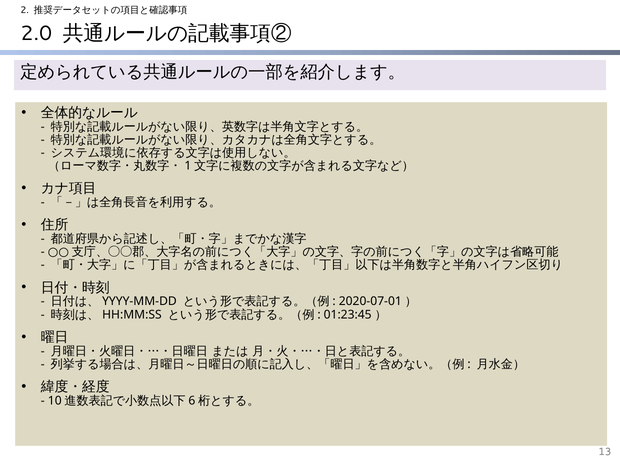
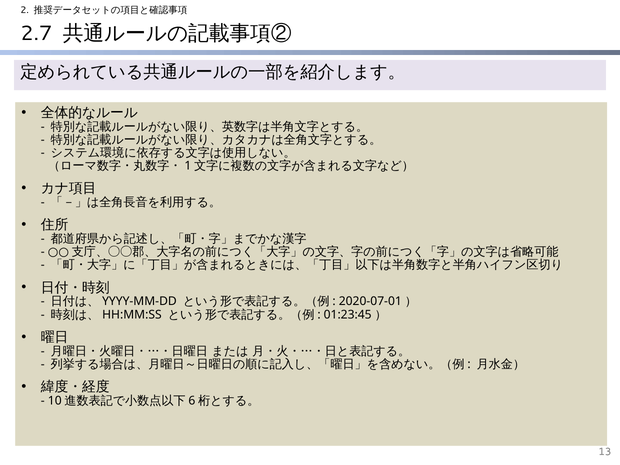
2.0: 2.0 -> 2.7
